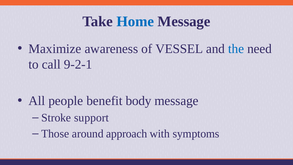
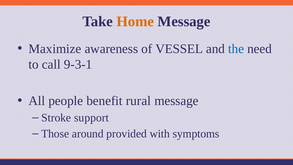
Home colour: blue -> orange
9-2-1: 9-2-1 -> 9-3-1
body: body -> rural
approach: approach -> provided
